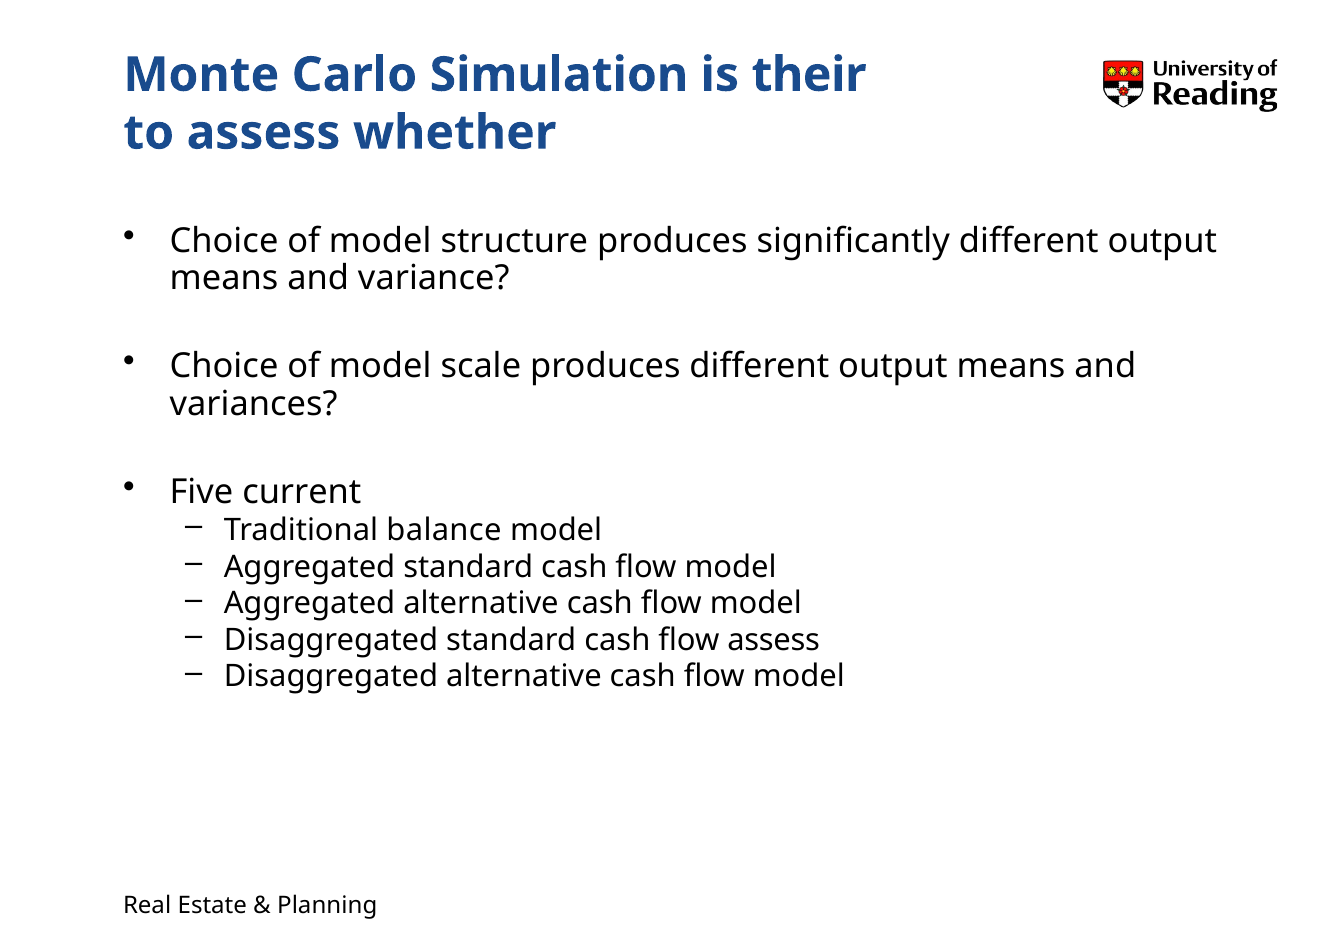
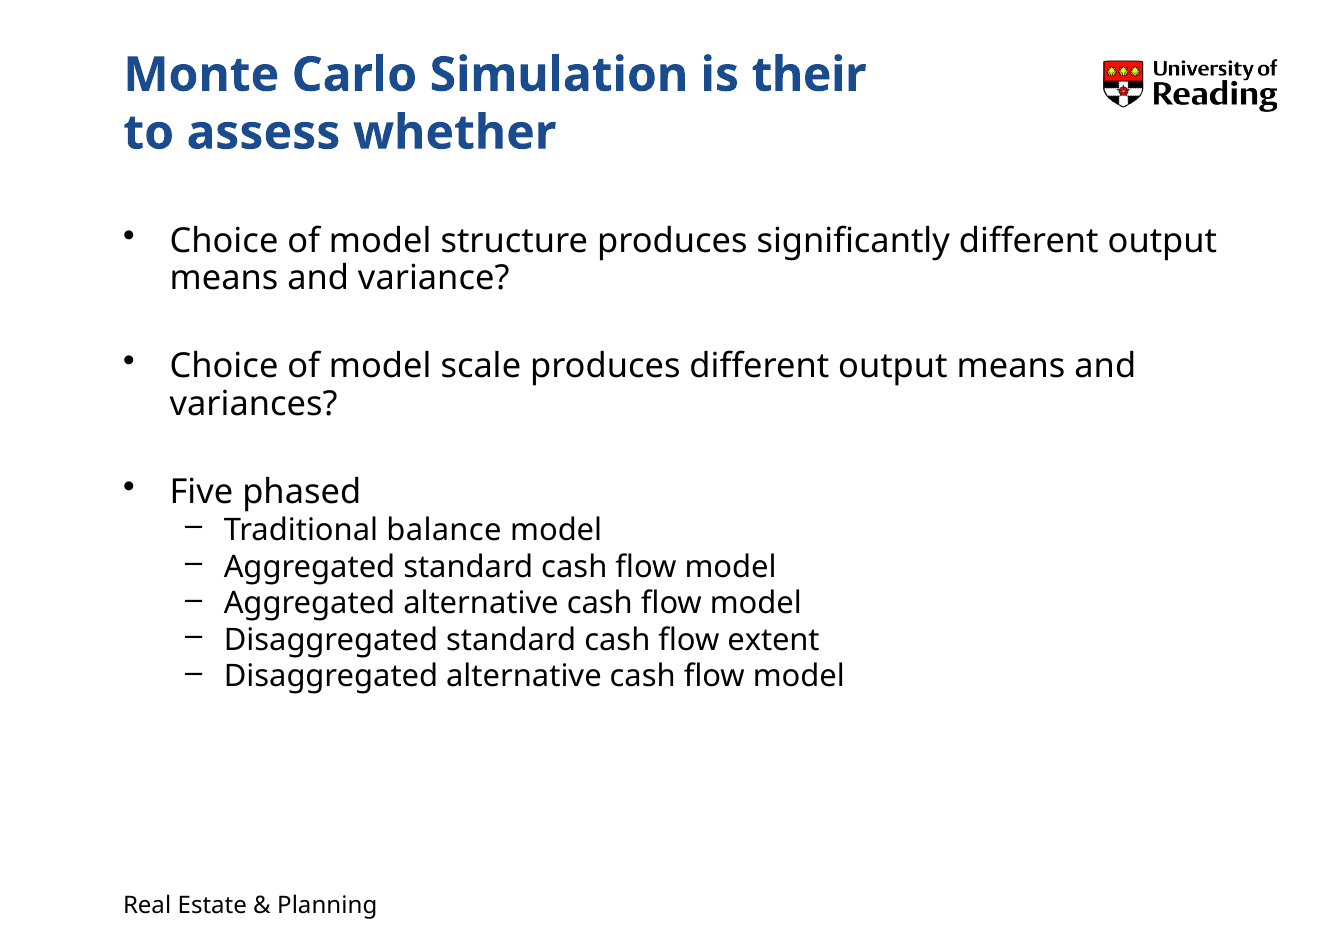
current: current -> phased
flow assess: assess -> extent
